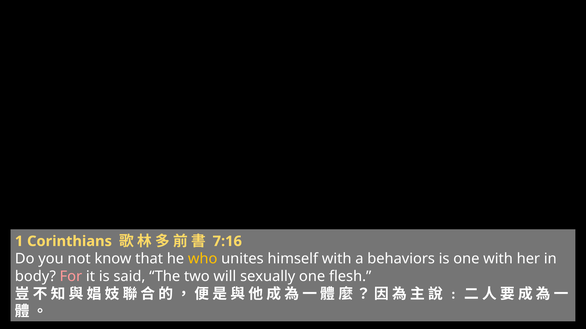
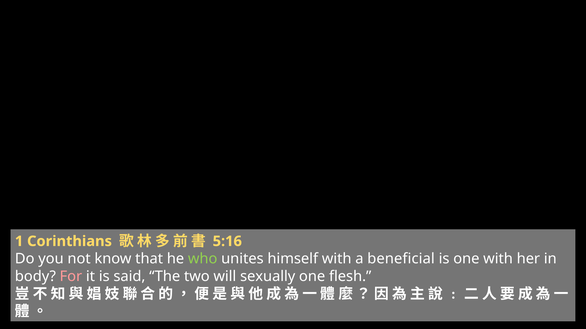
7:16: 7:16 -> 5:16
who colour: yellow -> light green
behaviors: behaviors -> beneficial
